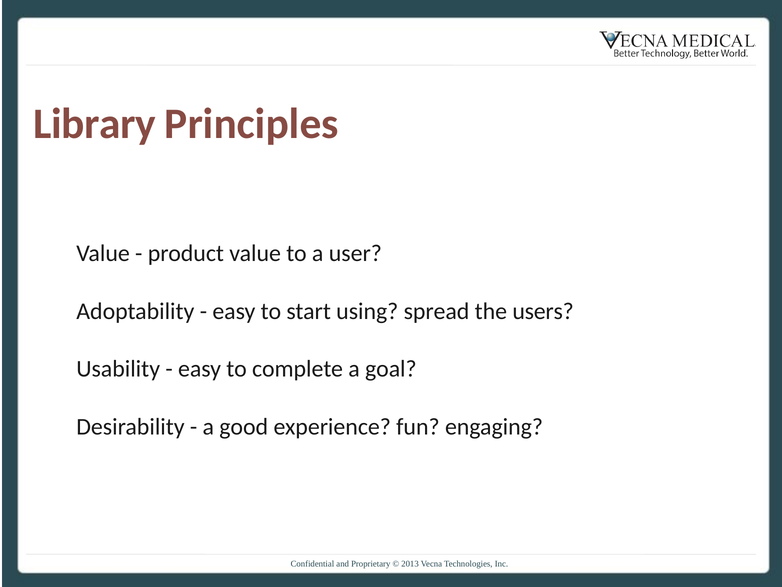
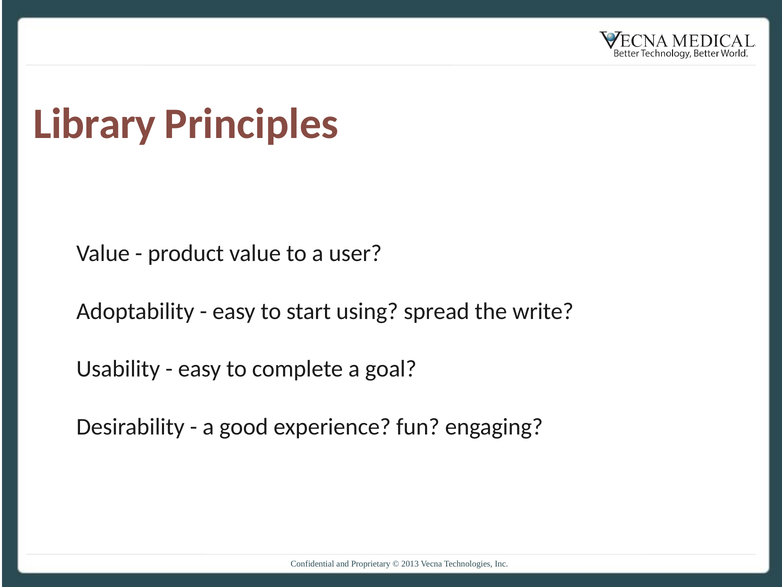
users: users -> write
